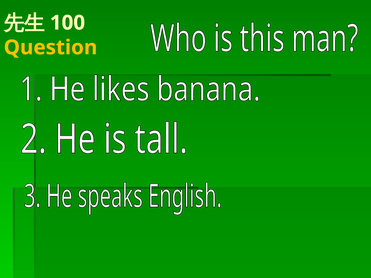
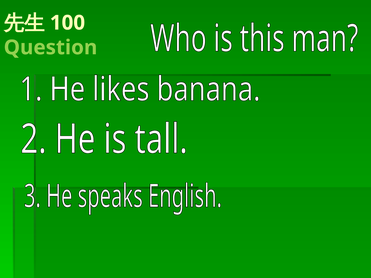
Question colour: yellow -> light green
